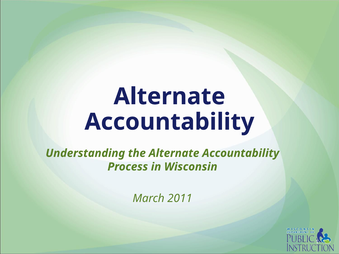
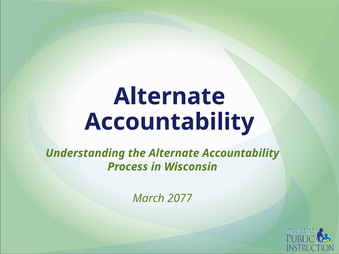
2011: 2011 -> 2077
